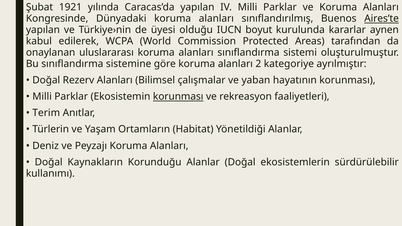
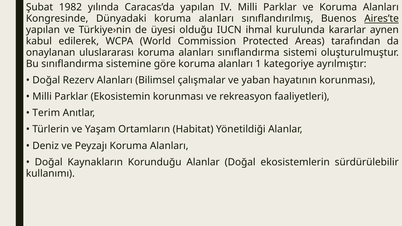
1921: 1921 -> 1982
boyut: boyut -> ihmal
2: 2 -> 1
korunması at (178, 97) underline: present -> none
